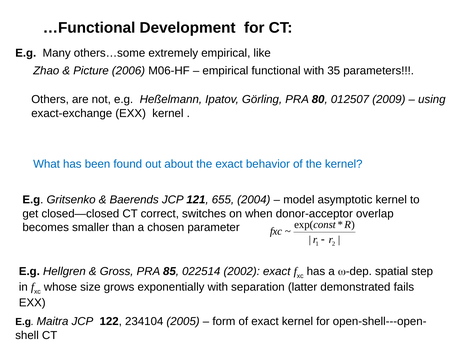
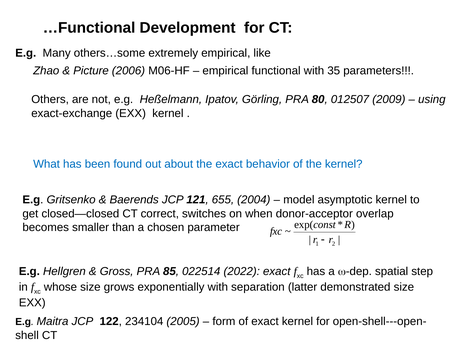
2002: 2002 -> 2022
demonstrated fails: fails -> size
